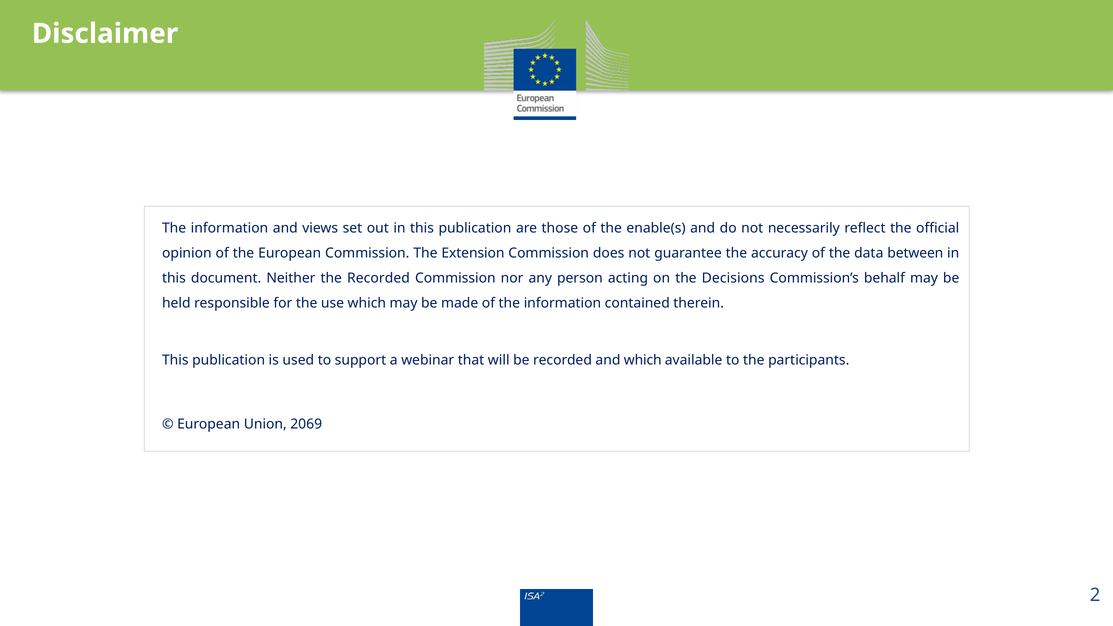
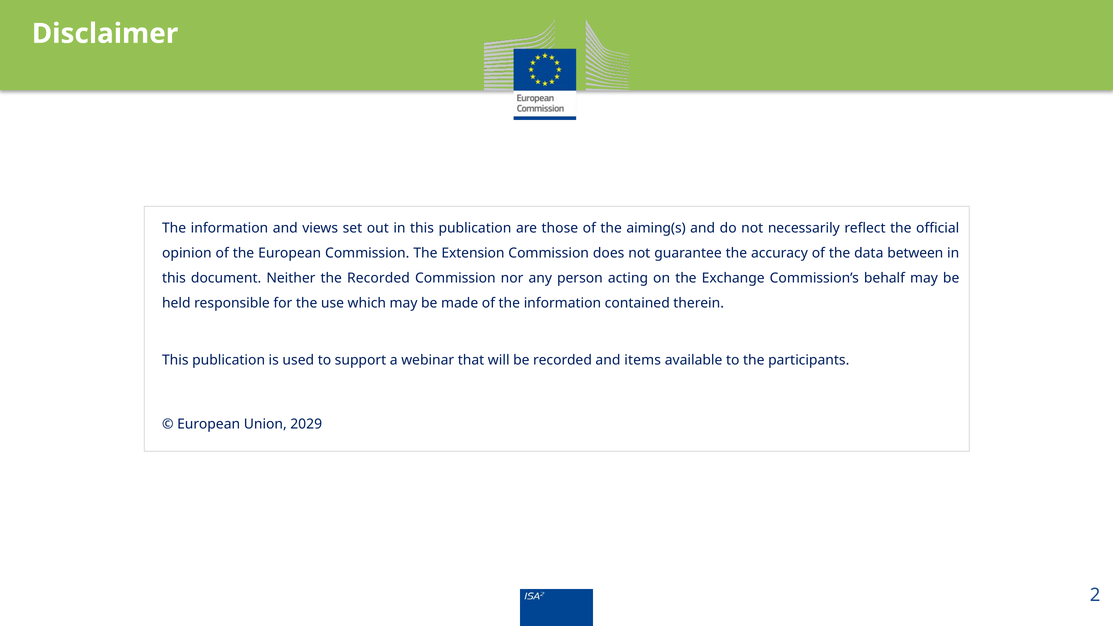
enable(s: enable(s -> aiming(s
Decisions: Decisions -> Exchange
and which: which -> items
2069: 2069 -> 2029
